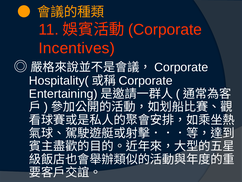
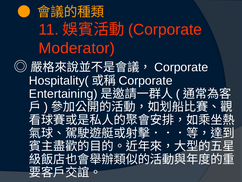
Incentives: Incentives -> Moderator
